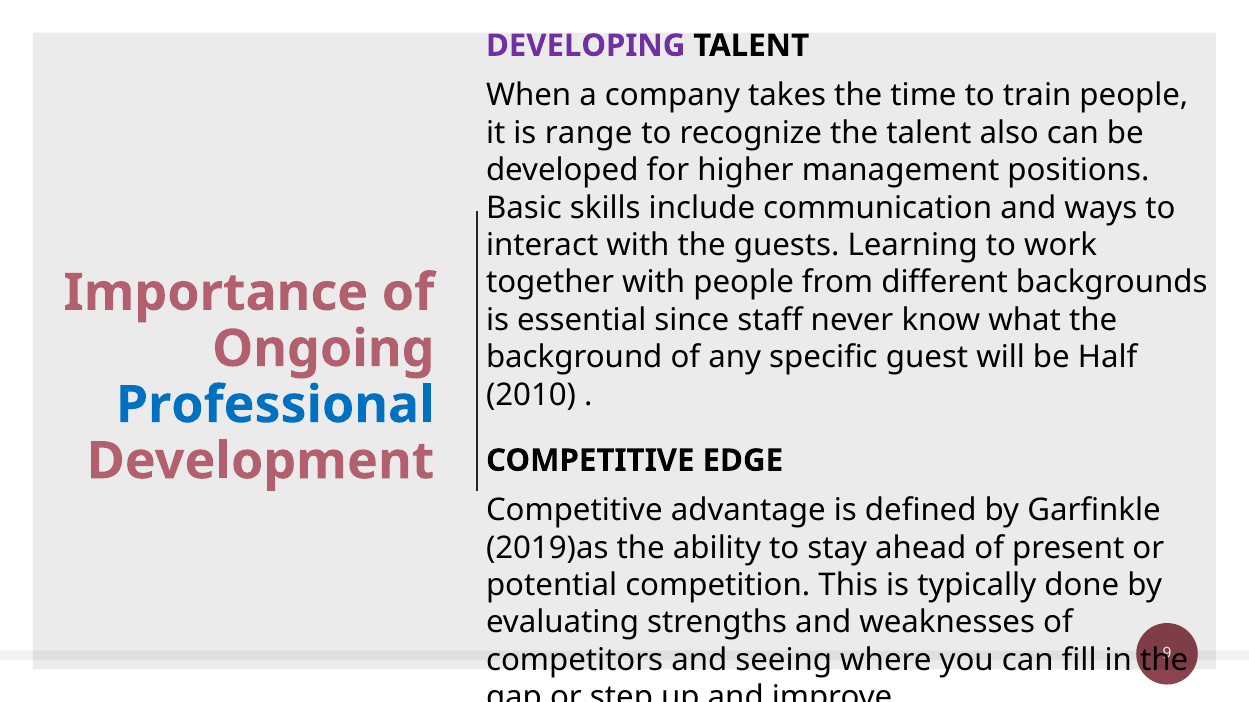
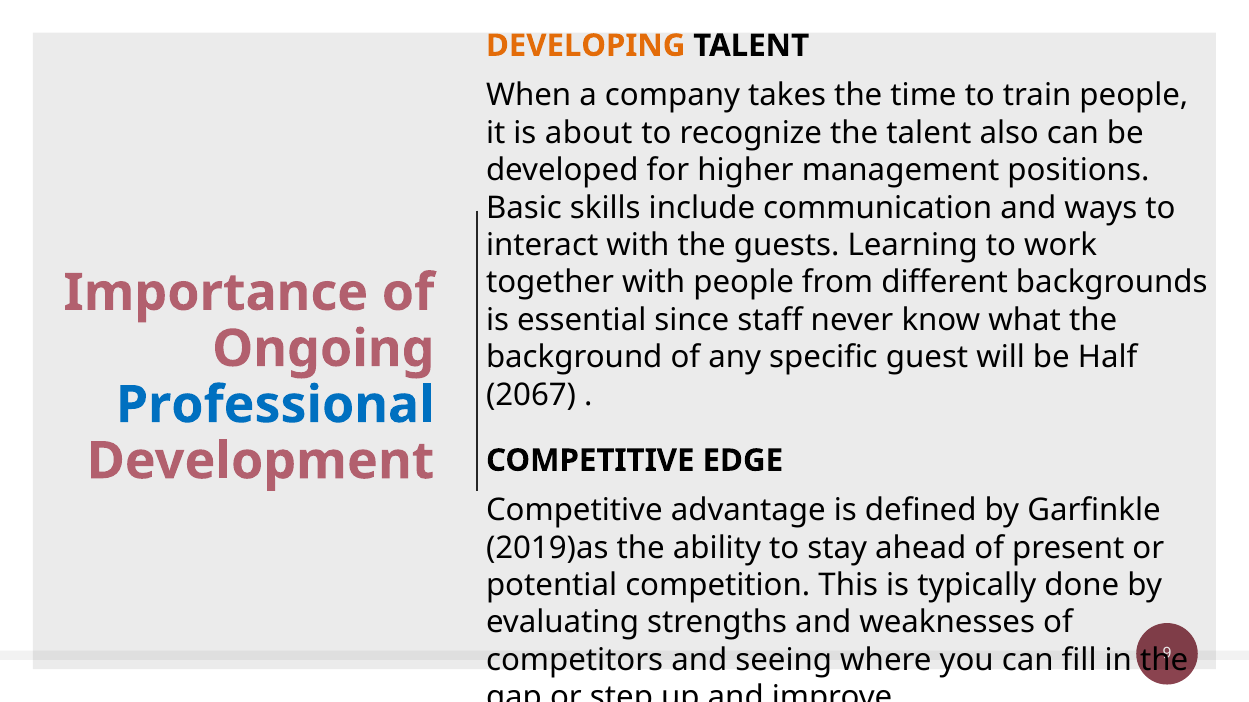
DEVELOPING colour: purple -> orange
range: range -> about
2010: 2010 -> 2067
